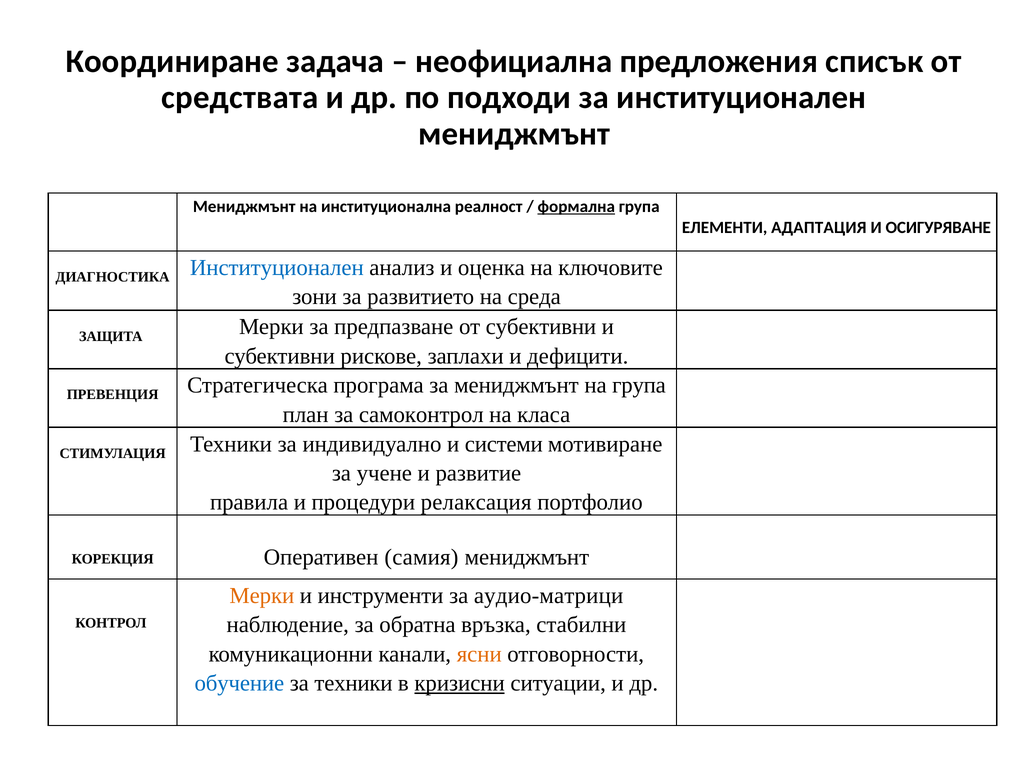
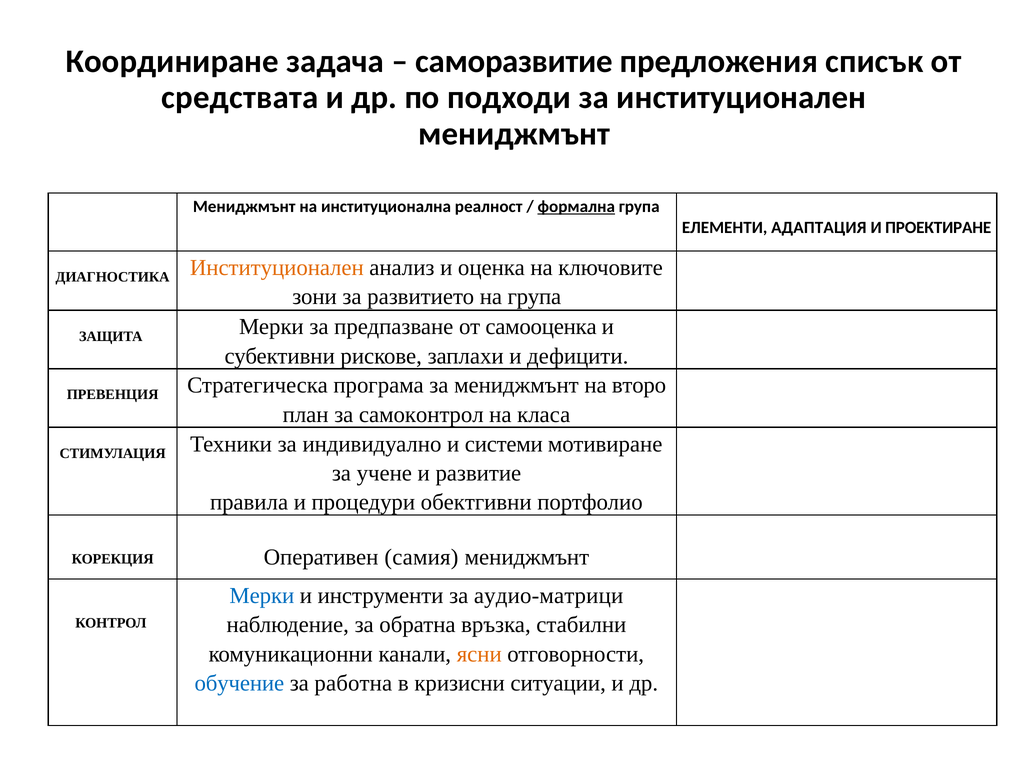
неофициална: неофициална -> саморазвитие
ОСИГУРЯВАНЕ: ОСИГУРЯВАНЕ -> ПРОЕКТИРАНЕ
Институционален at (277, 268) colour: blue -> orange
на среда: среда -> група
от субективни: субективни -> самооценка
на група: група -> второ
релаксация: релаксация -> обектгивни
Мерки at (262, 596) colour: orange -> blue
за техники: техники -> работна
кризисни underline: present -> none
